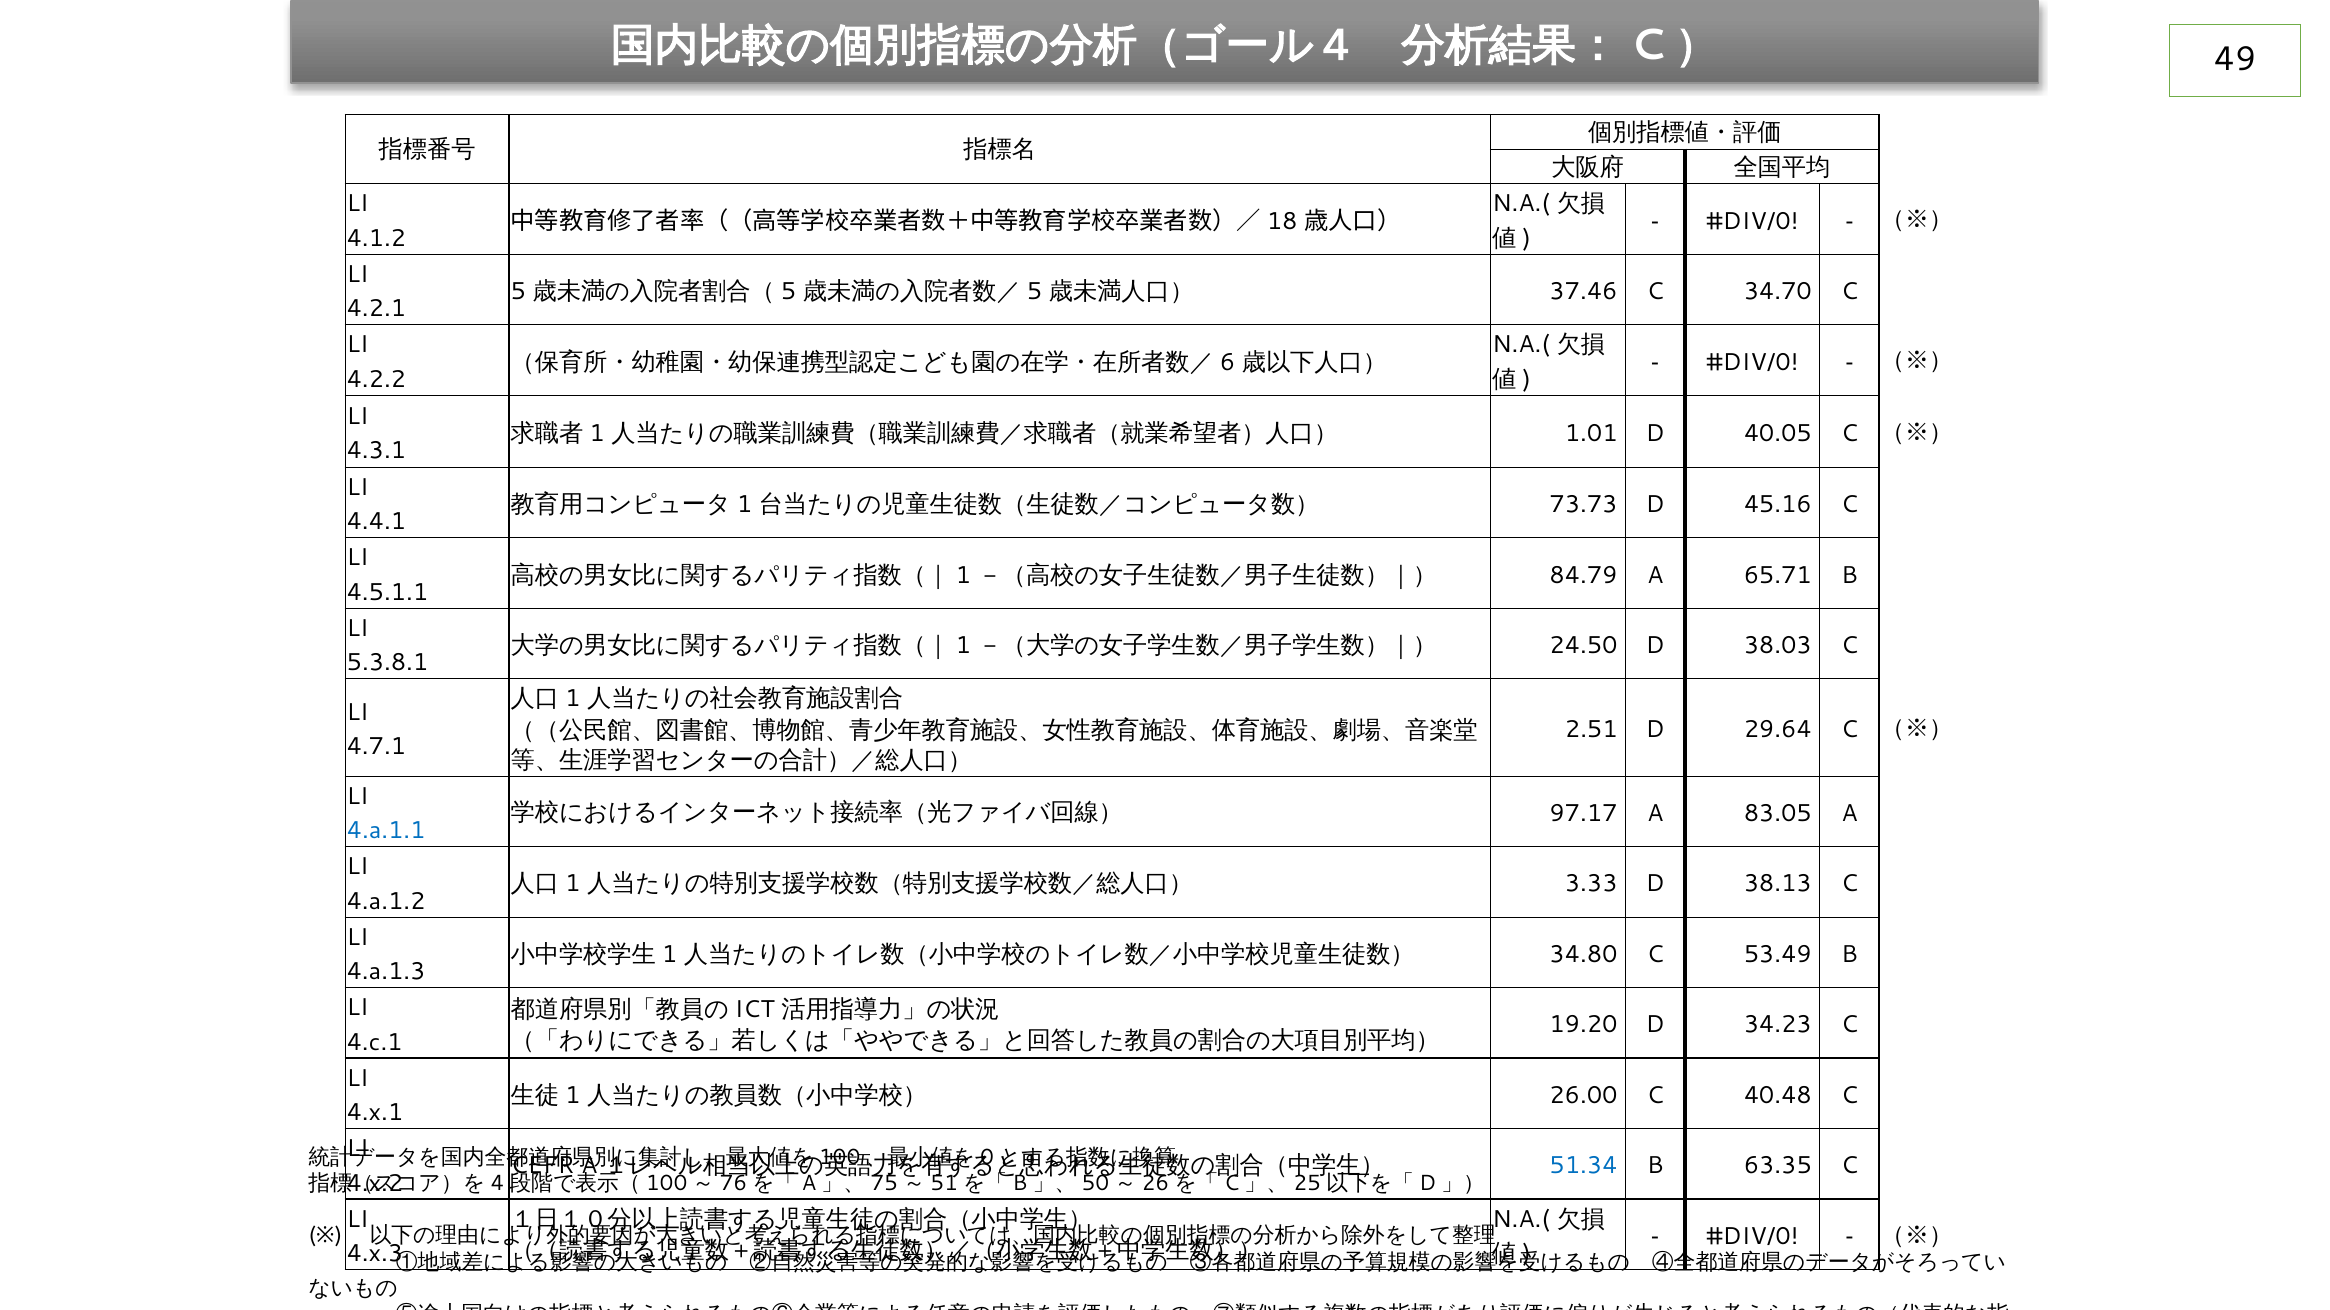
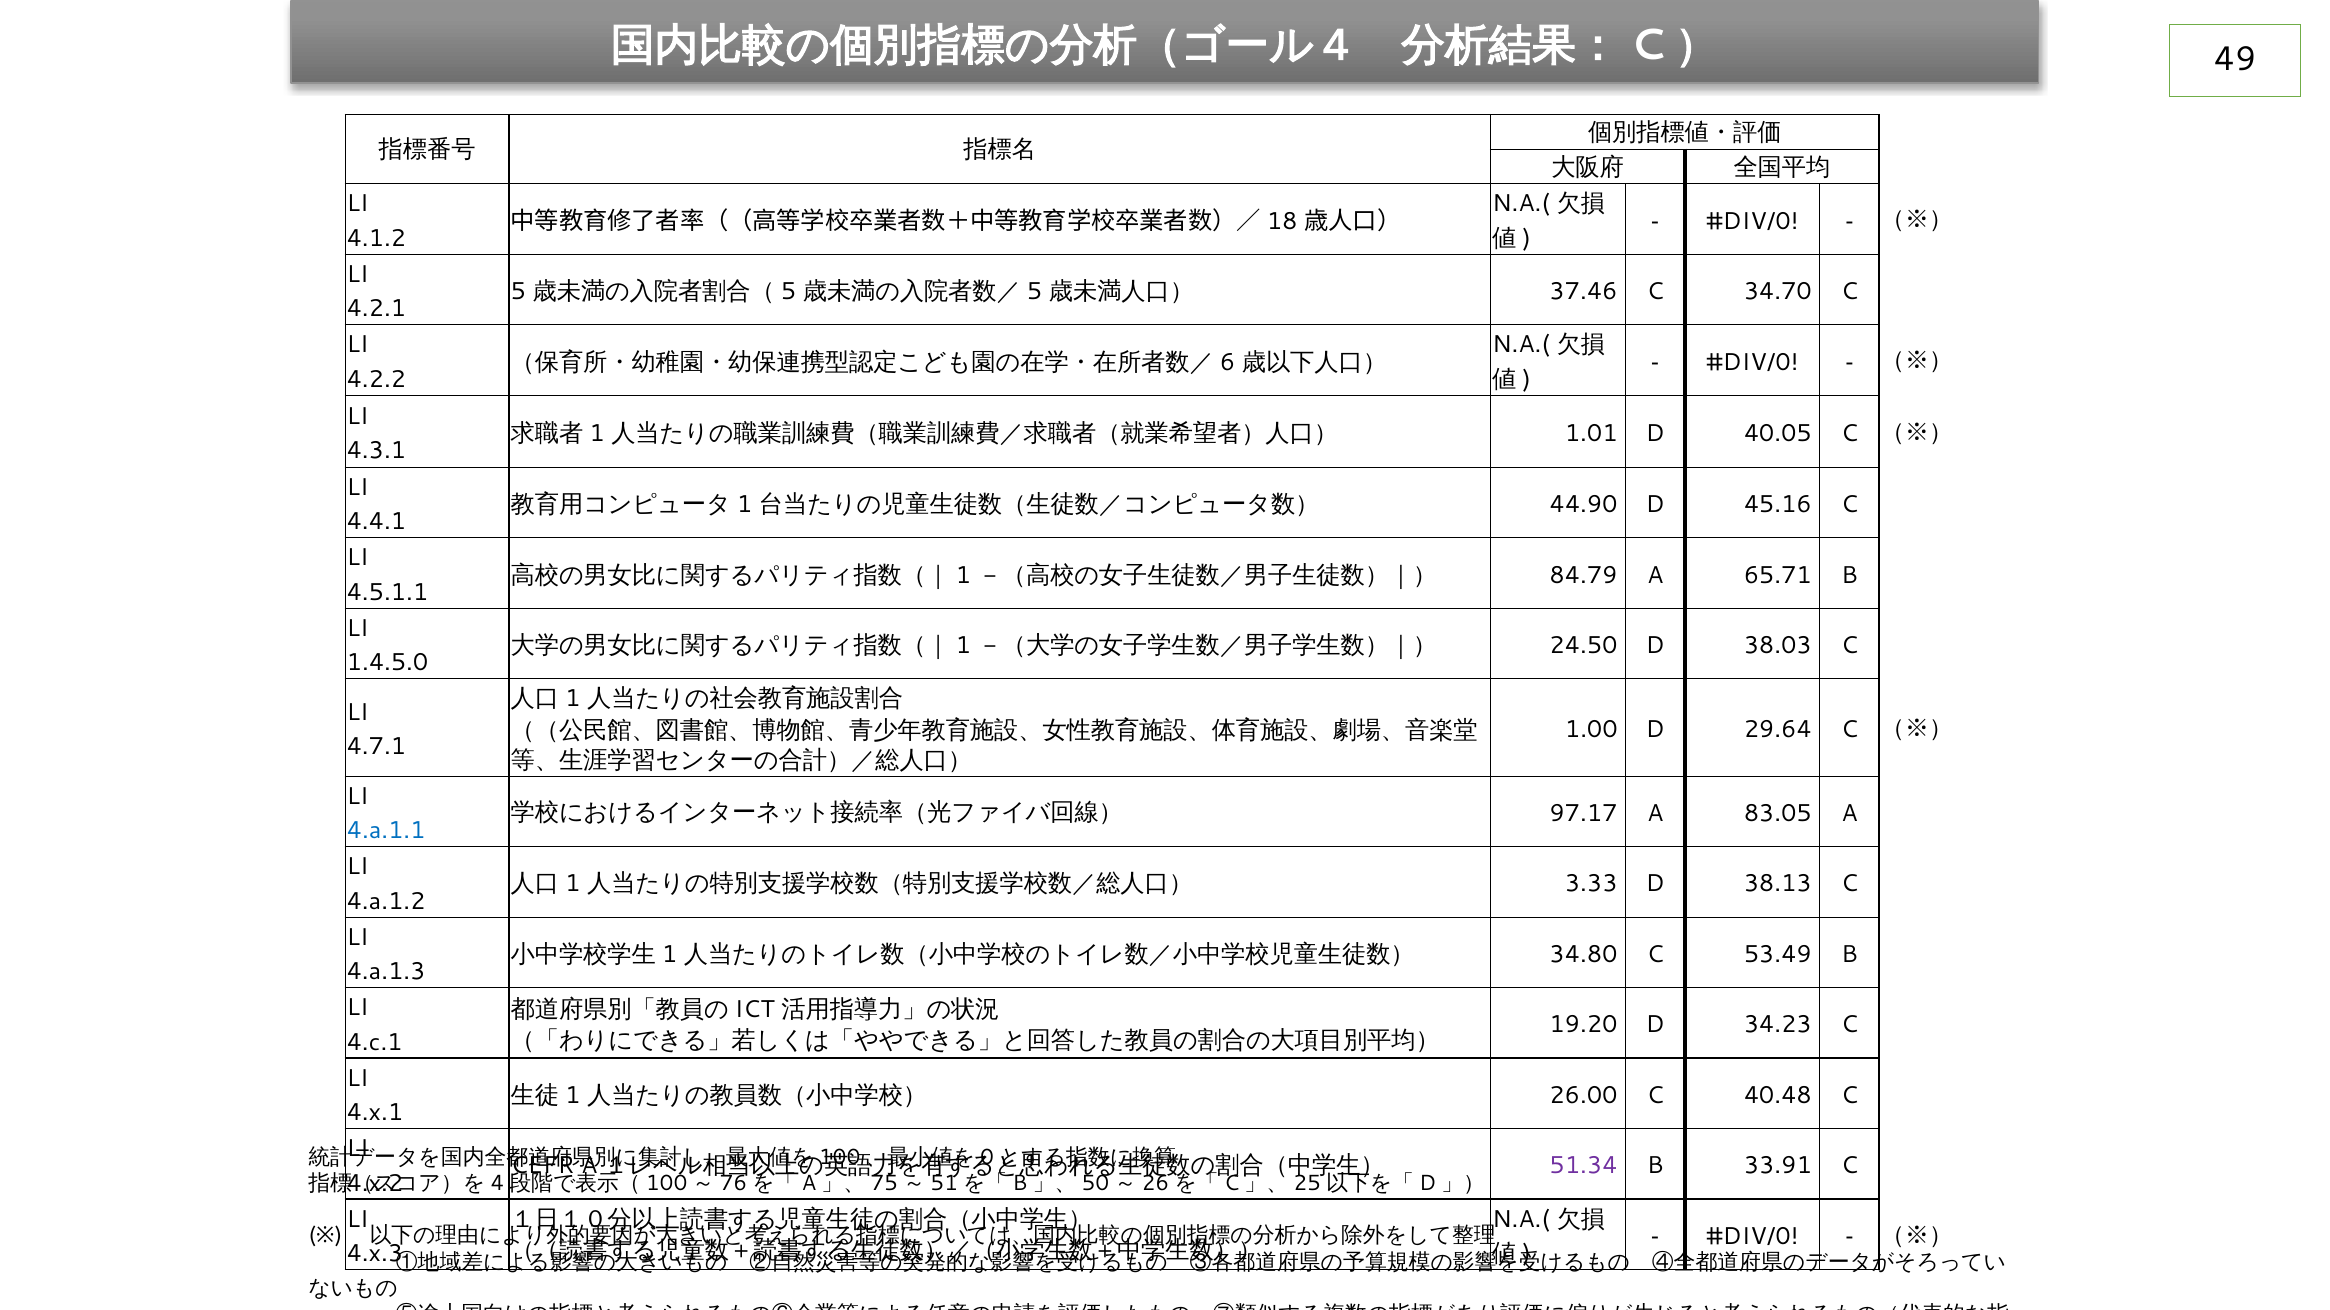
73.73: 73.73 -> 44.90
5.3.8.1: 5.3.8.1 -> 1.4.5.0
2.51: 2.51 -> 1.00
51.34 colour: blue -> purple
63.35: 63.35 -> 33.91
